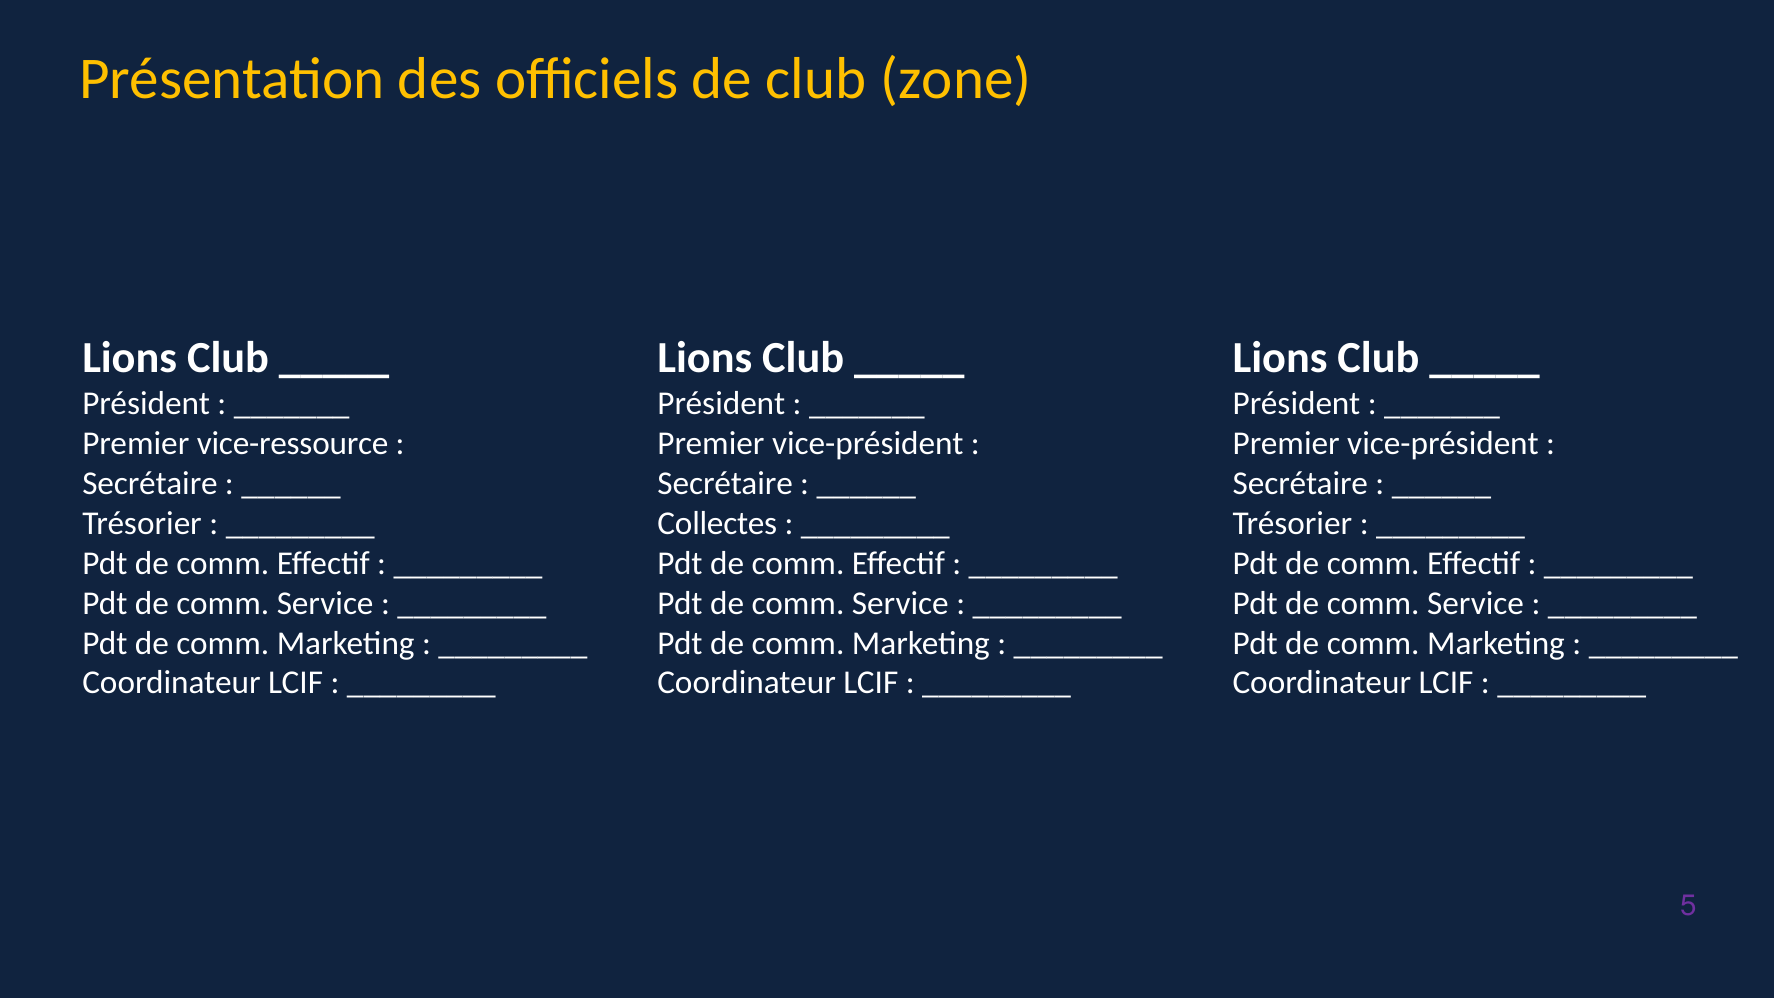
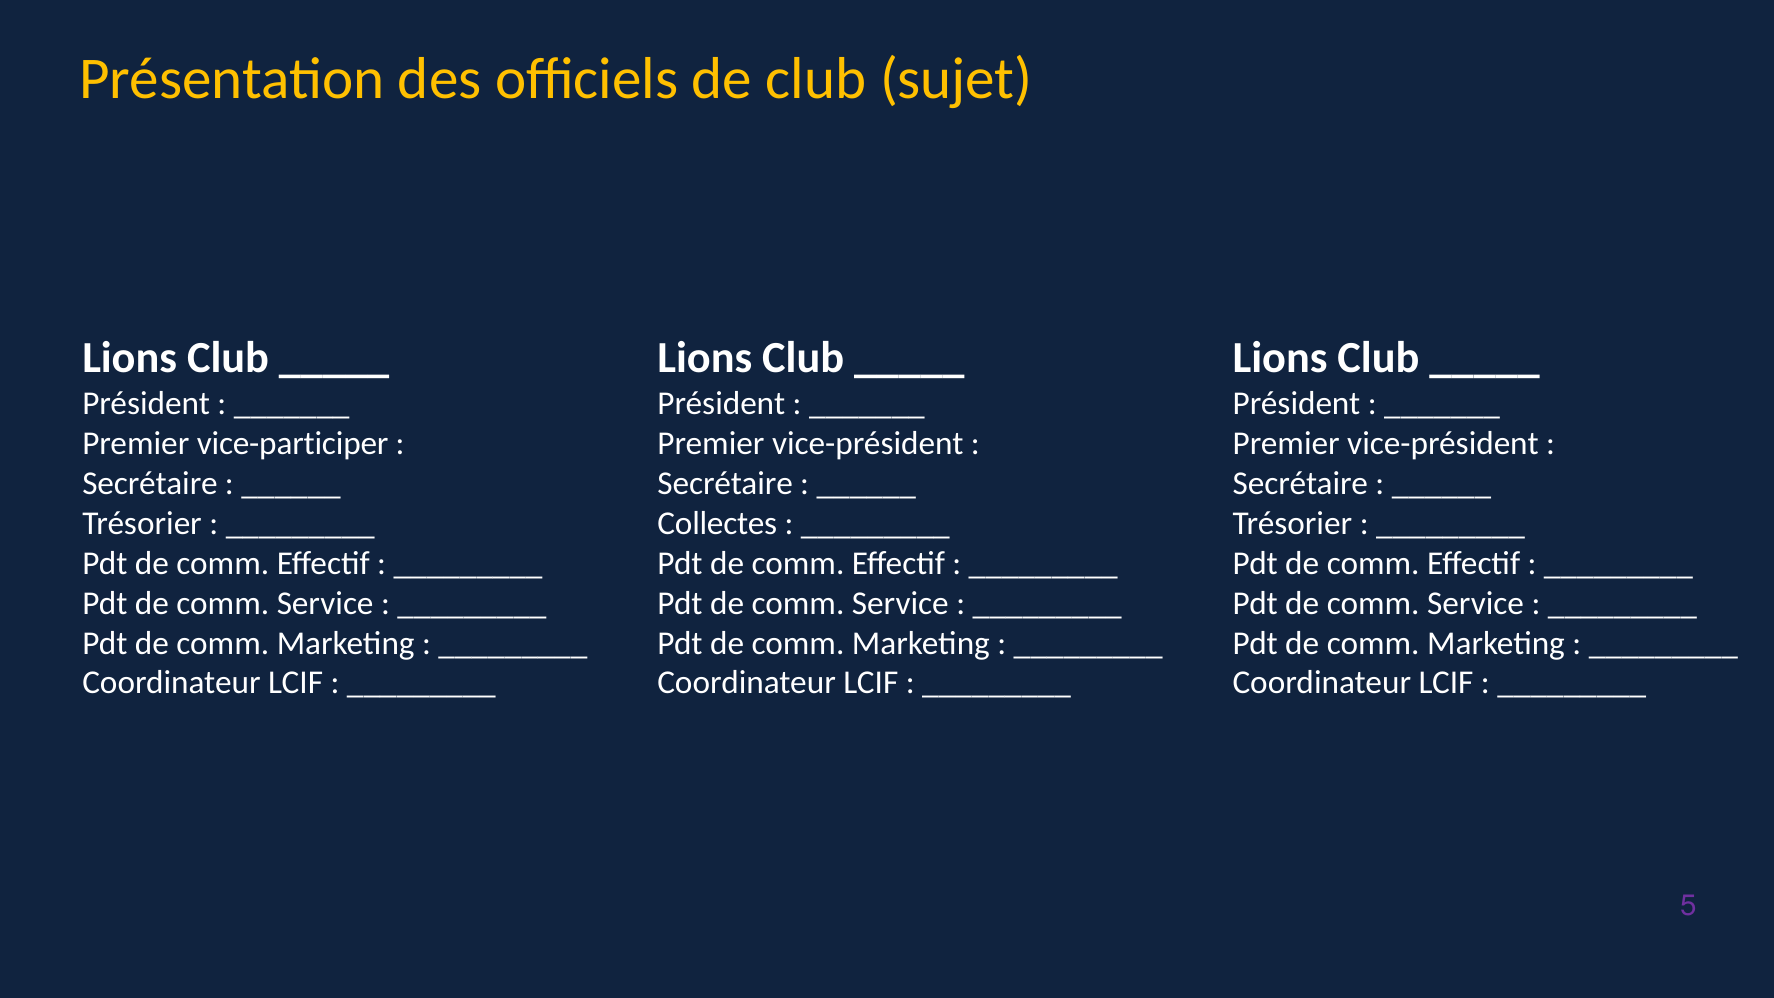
zone: zone -> sujet
vice-ressource: vice-ressource -> vice-participer
